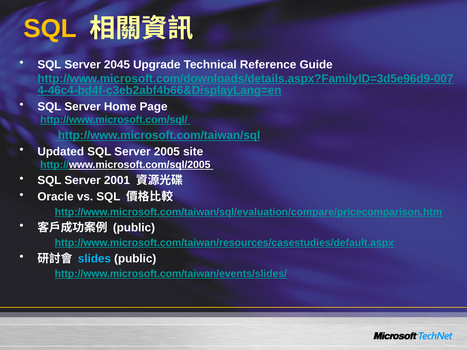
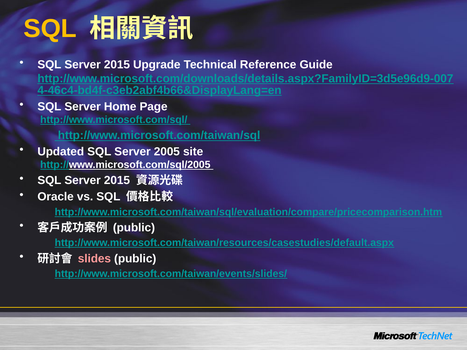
2045 at (117, 65): 2045 -> 2015
2001 at (117, 181): 2001 -> 2015
slides colour: light blue -> pink
